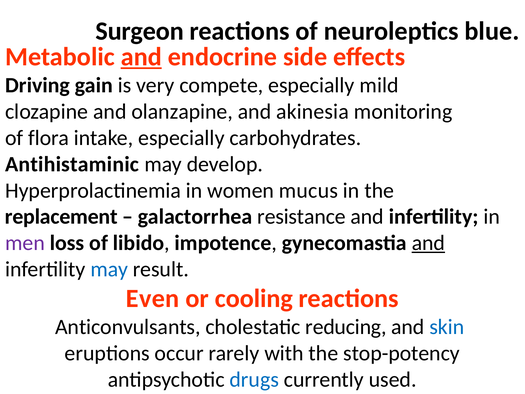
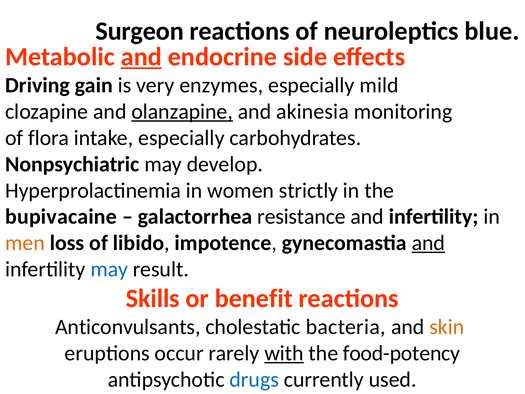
compete: compete -> enzymes
olanzapine underline: none -> present
Antihistaminic: Antihistaminic -> Nonpsychiatric
mucus: mucus -> strictly
replacement: replacement -> bupivacaine
men colour: purple -> orange
Even: Even -> Skills
cooling: cooling -> benefit
reducing: reducing -> bacteria
skin colour: blue -> orange
with underline: none -> present
stop-potency: stop-potency -> food-potency
